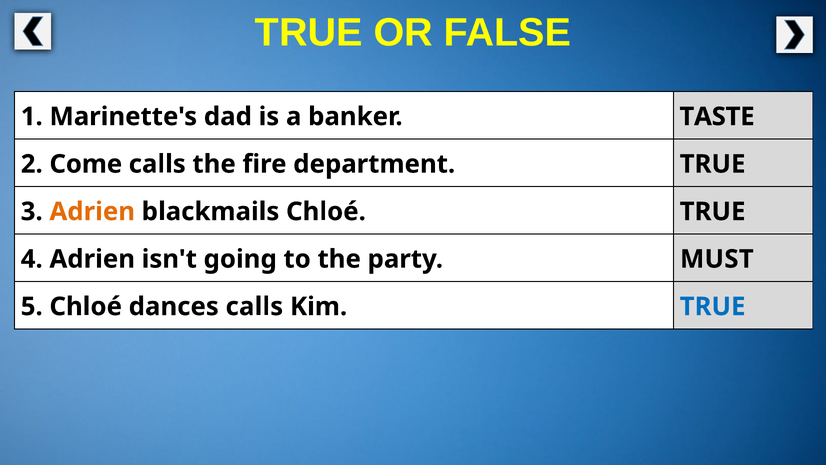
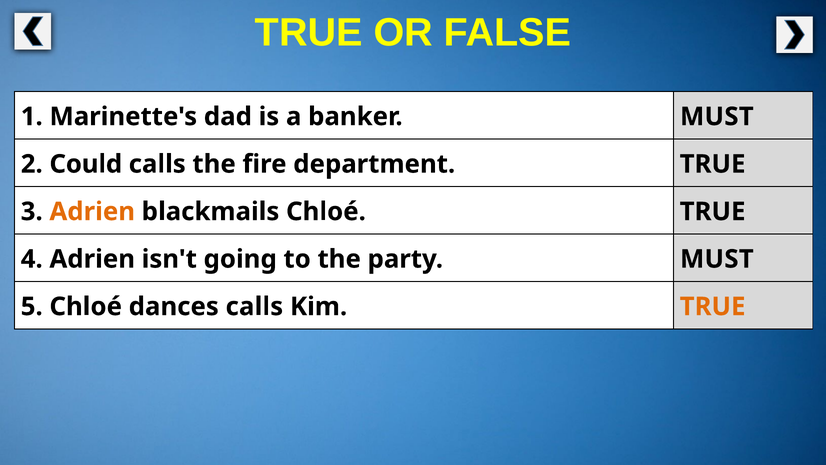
banker TASTE: TASTE -> MUST
Come: Come -> Could
TRUE at (713, 306) colour: blue -> orange
